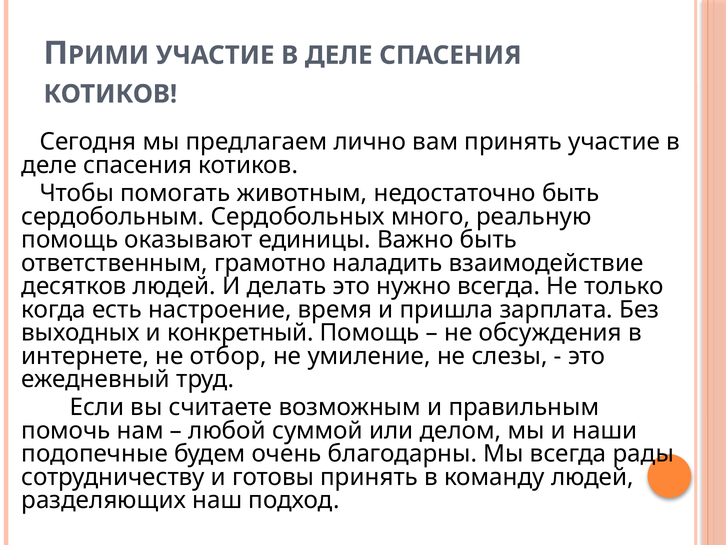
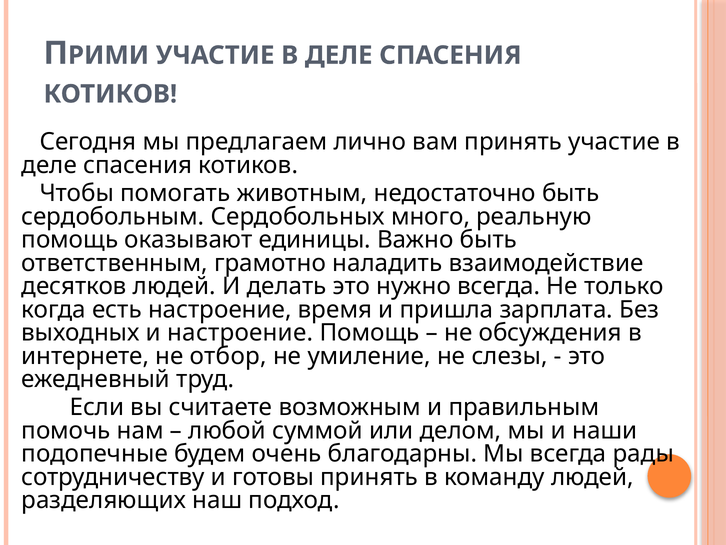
и конкретный: конкретный -> настроение
